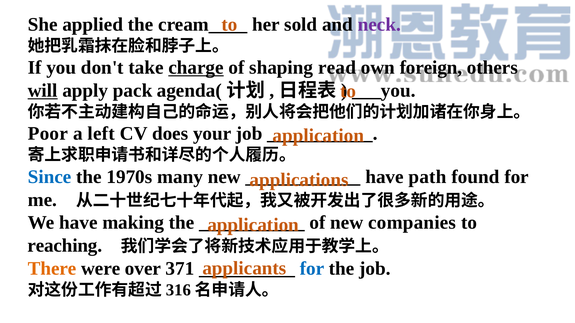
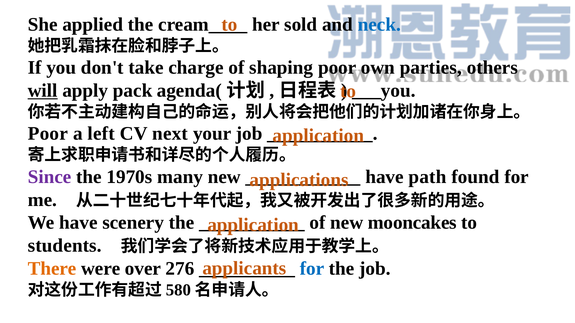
neck colour: purple -> blue
charge underline: present -> none
shaping read: read -> poor
foreign: foreign -> parties
does: does -> next
Since colour: blue -> purple
making: making -> scenery
companies: companies -> mooncakes
reaching: reaching -> students
371: 371 -> 276
316: 316 -> 580
